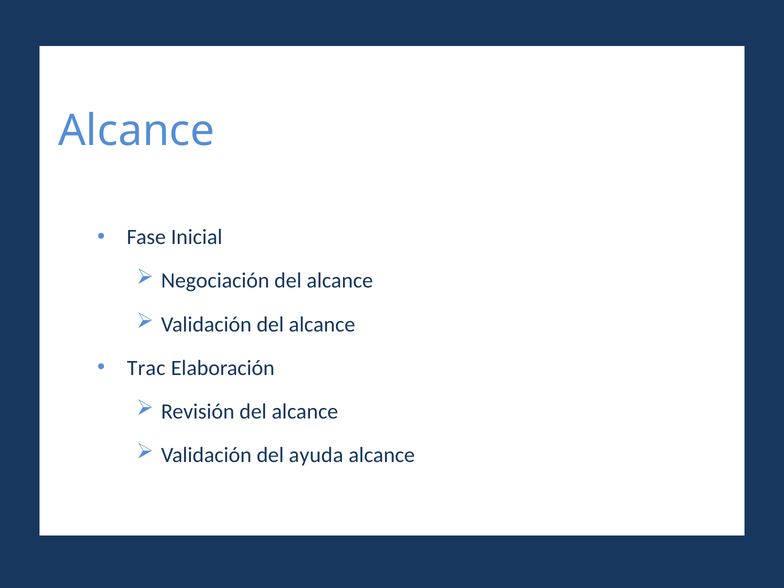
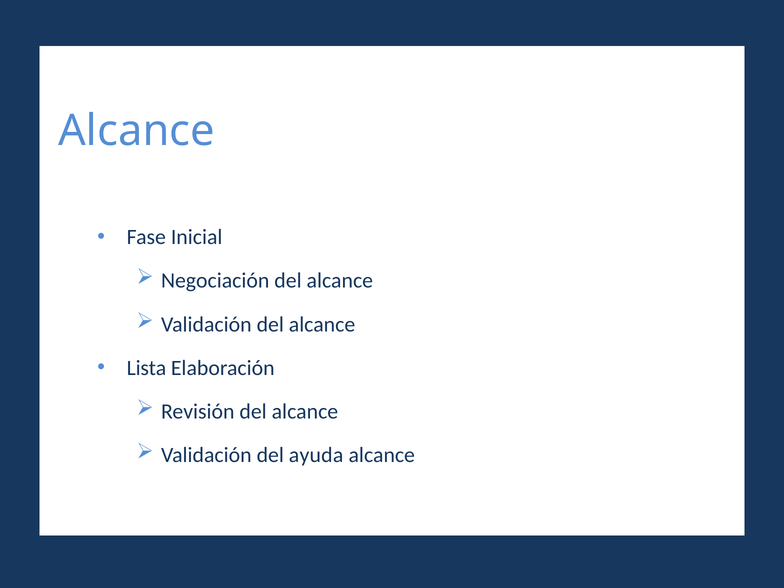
Trac: Trac -> Lista
